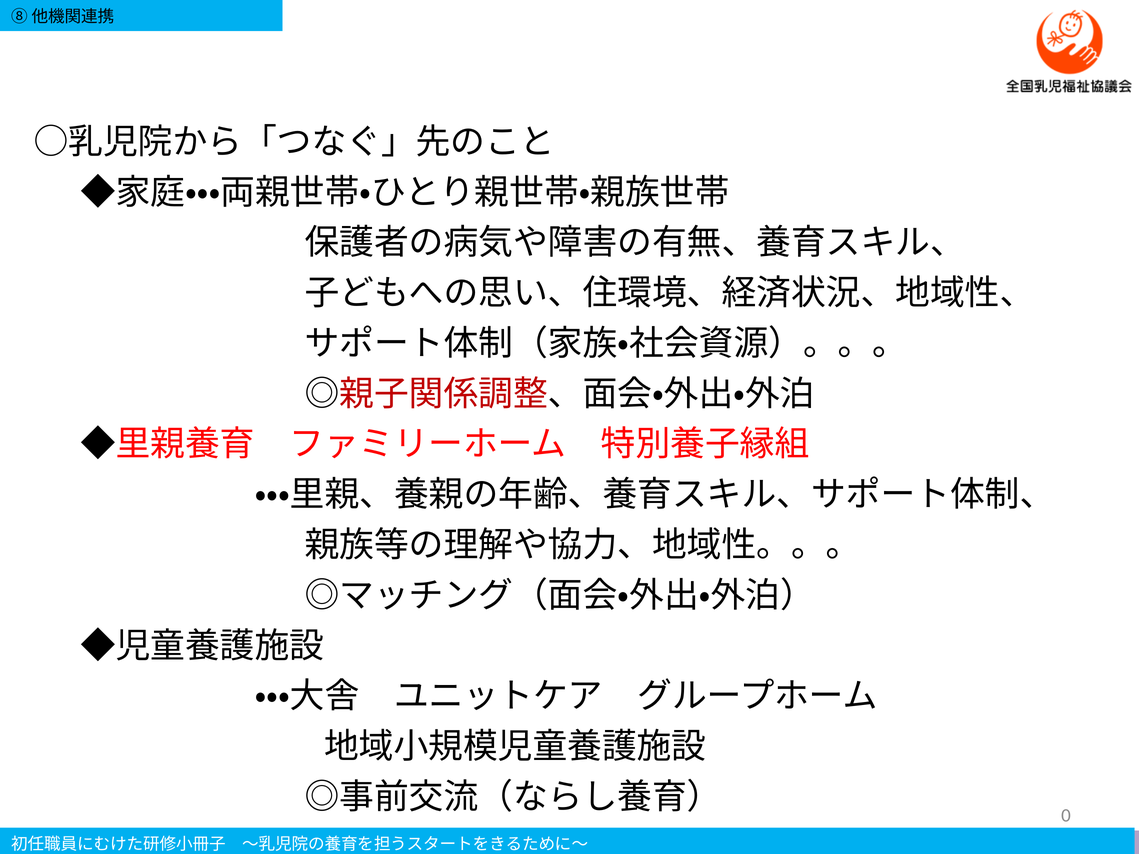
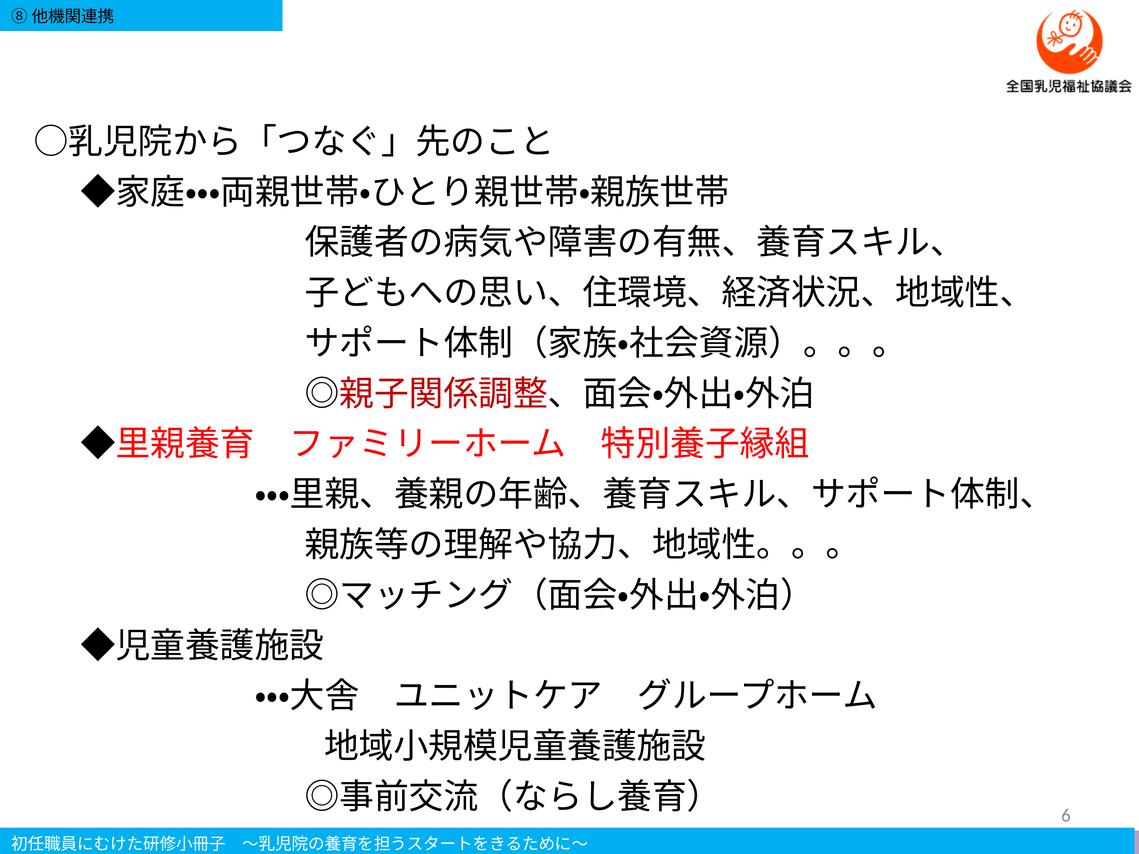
0: 0 -> 6
